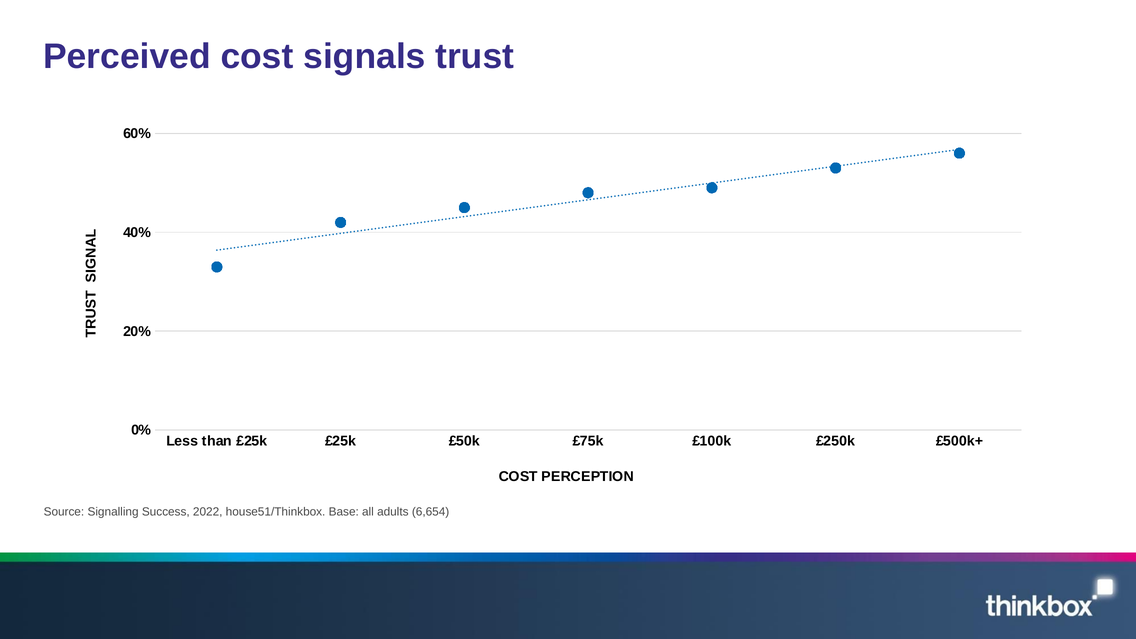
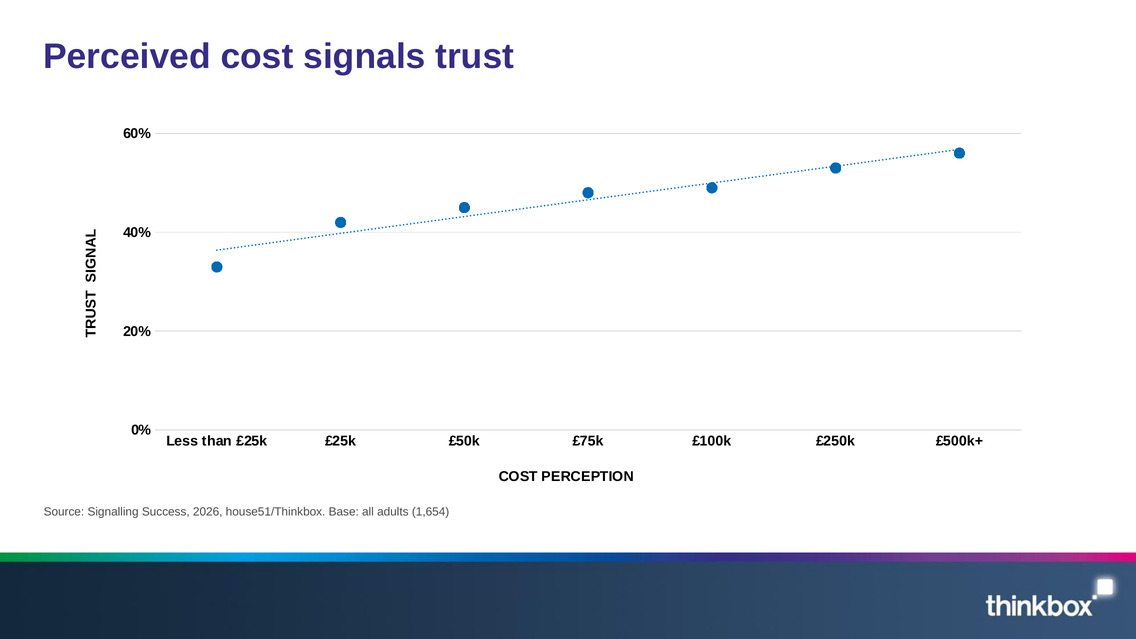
2022: 2022 -> 2026
6,654: 6,654 -> 1,654
